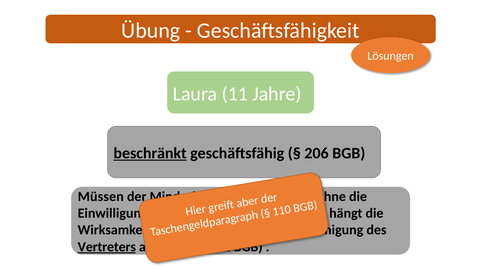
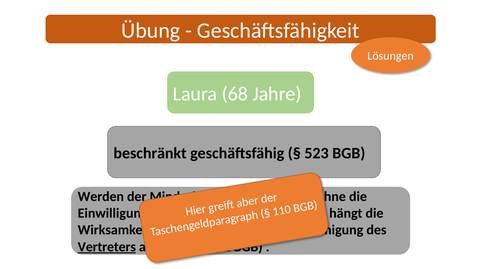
11: 11 -> 68
beschränkt underline: present -> none
206: 206 -> 523
Müssen: Müssen -> Werden
